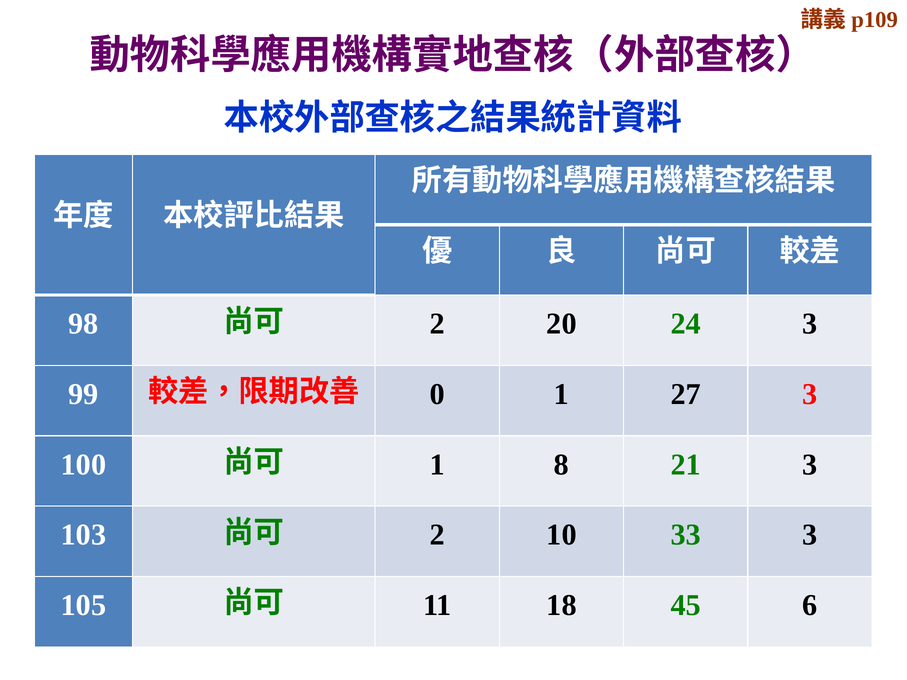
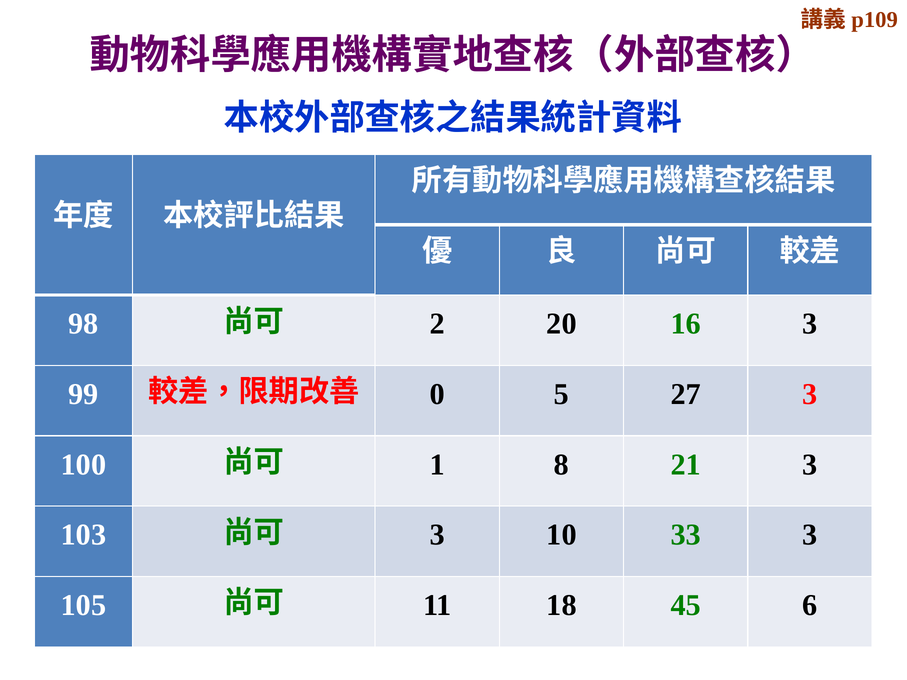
24: 24 -> 16
0 1: 1 -> 5
2 at (437, 535): 2 -> 3
